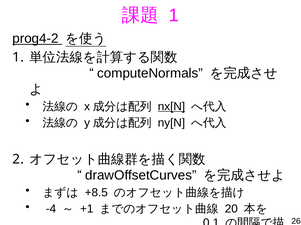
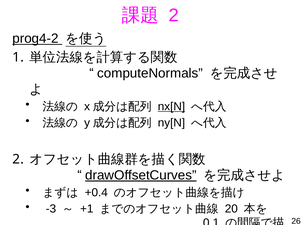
1 at (174, 15): 1 -> 2
drawOffsetCurves underline: none -> present
+8.5: +8.5 -> +0.4
-4: -4 -> -3
